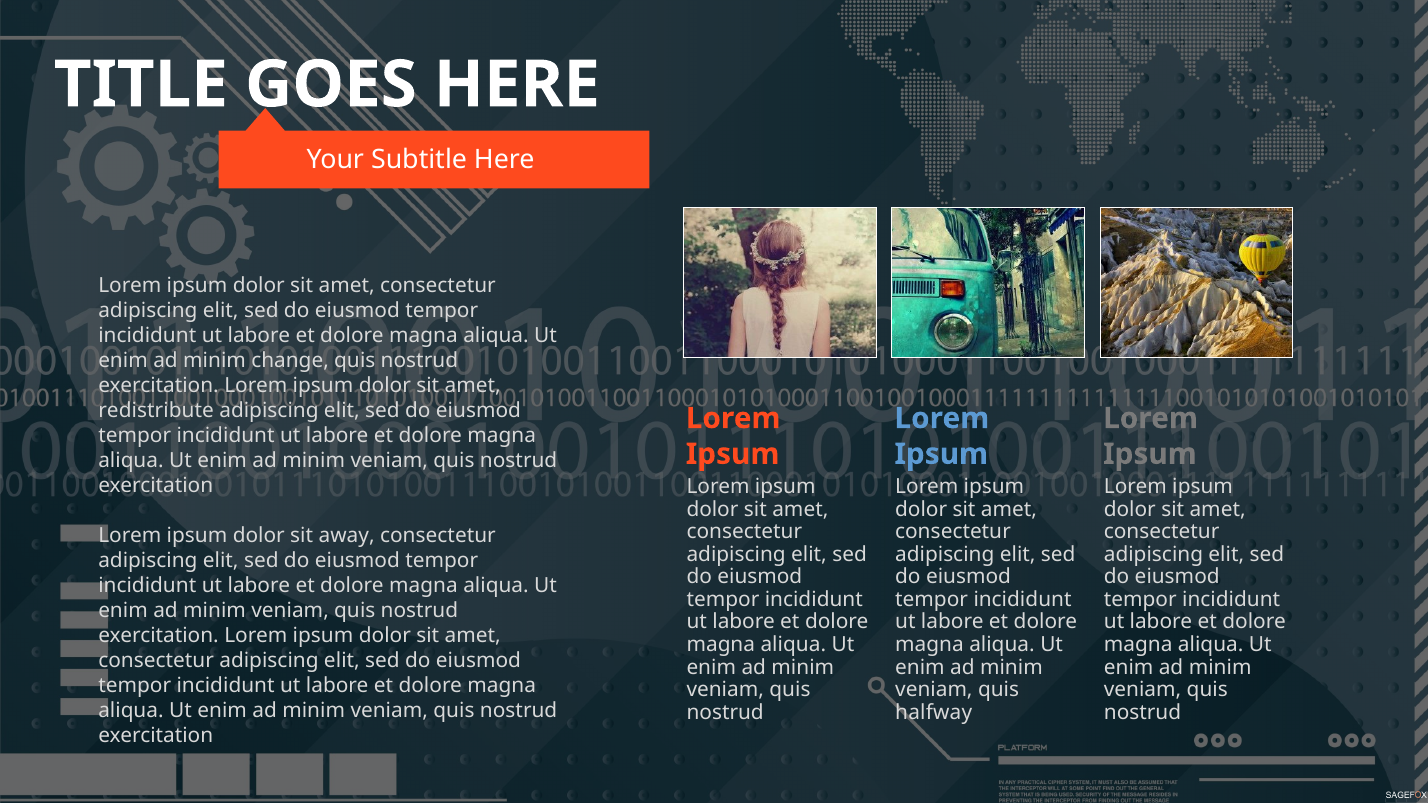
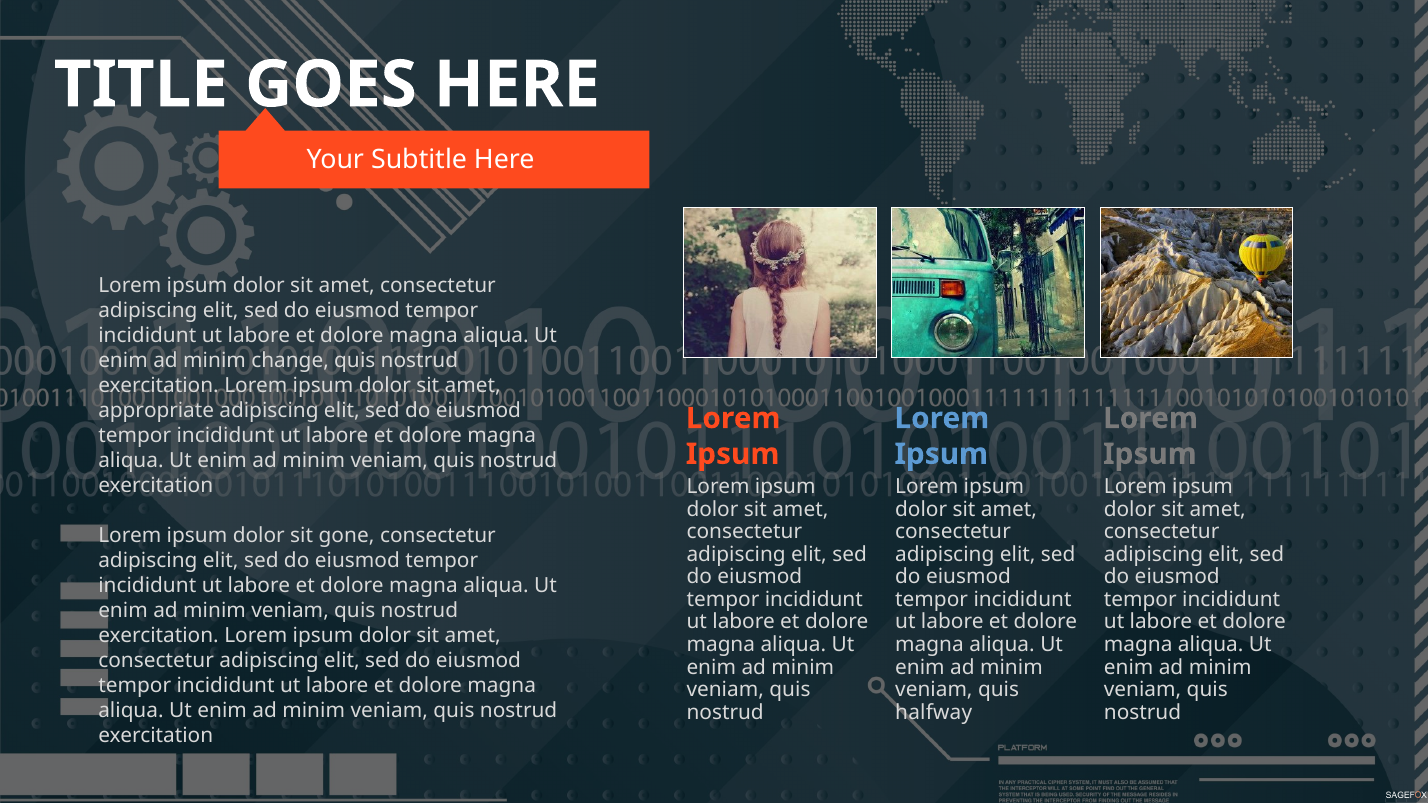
redistribute: redistribute -> appropriate
away: away -> gone
